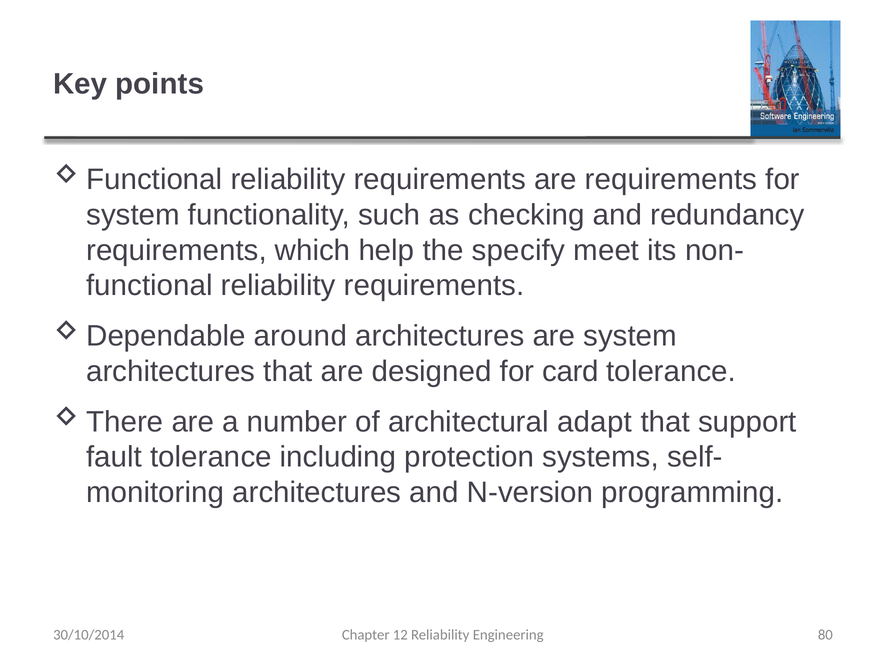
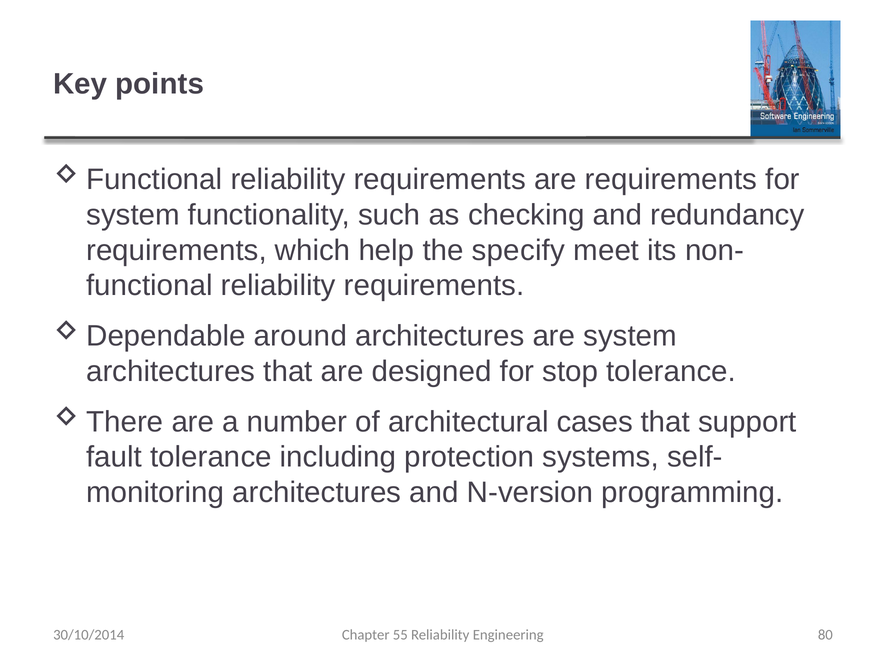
card: card -> stop
adapt: adapt -> cases
12: 12 -> 55
